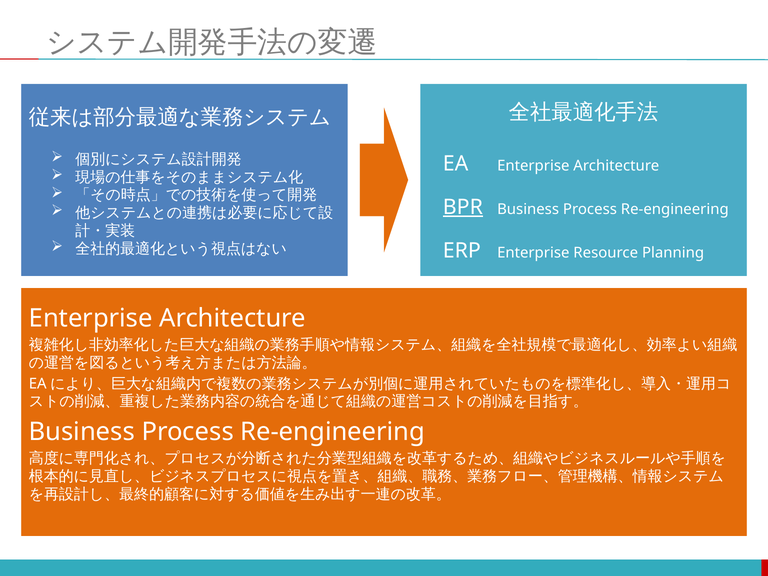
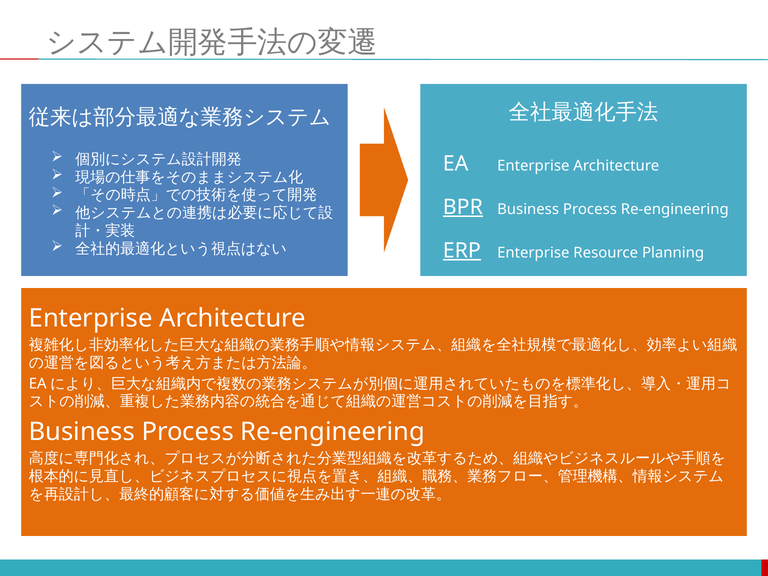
ERP underline: none -> present
